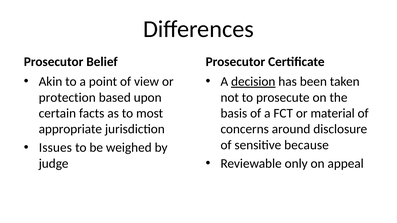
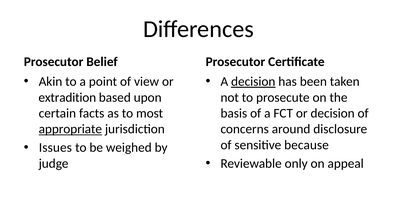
protection: protection -> extradition
or material: material -> decision
appropriate underline: none -> present
